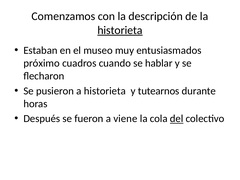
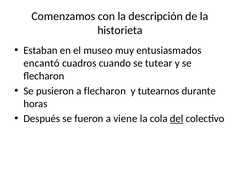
historieta at (120, 30) underline: present -> none
próximo: próximo -> encantó
hablar: hablar -> tutear
a historieta: historieta -> flecharon
